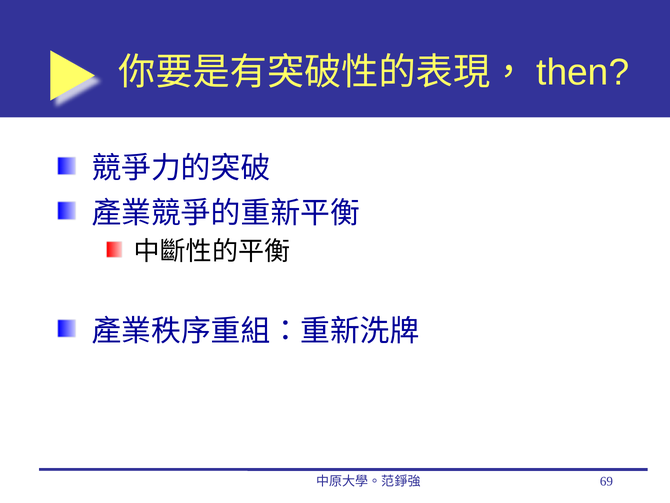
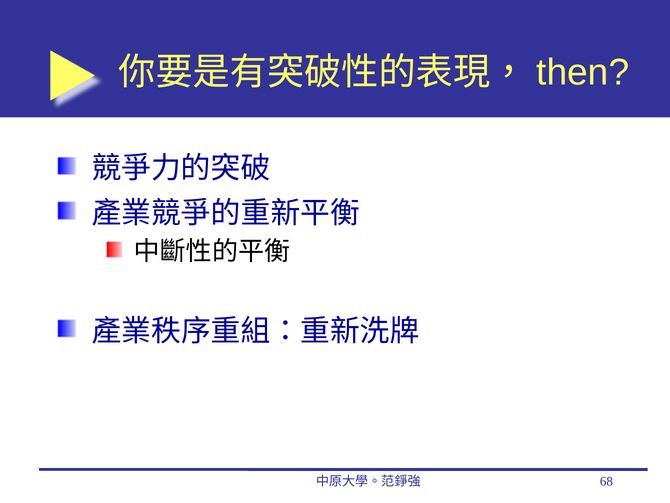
69: 69 -> 68
